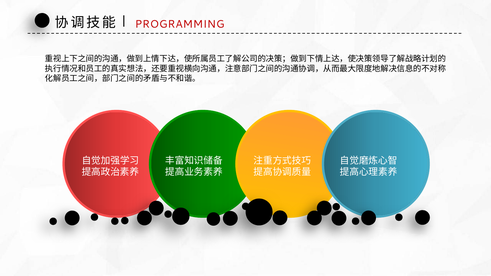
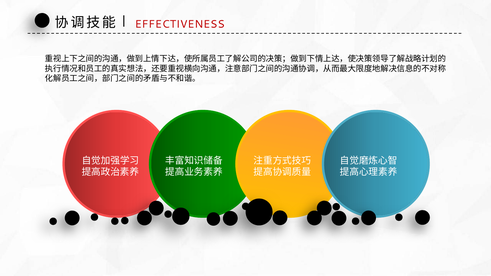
PROGRAMMING: PROGRAMMING -> EFFECTIVENESS
